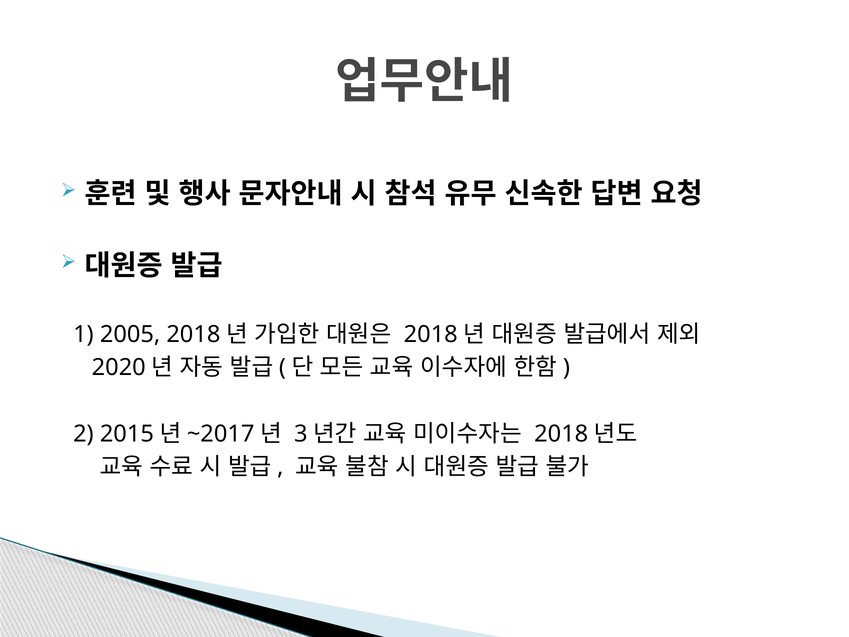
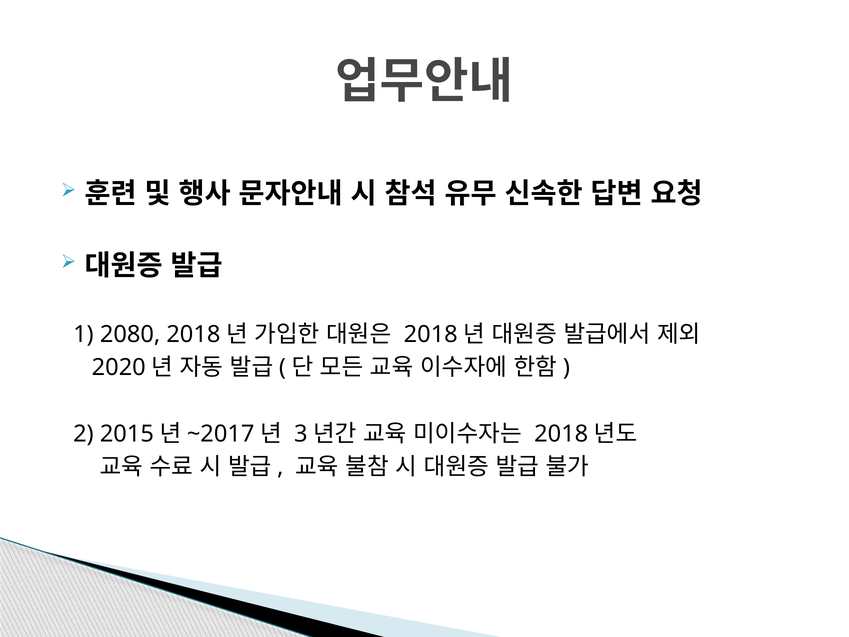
2005: 2005 -> 2080
